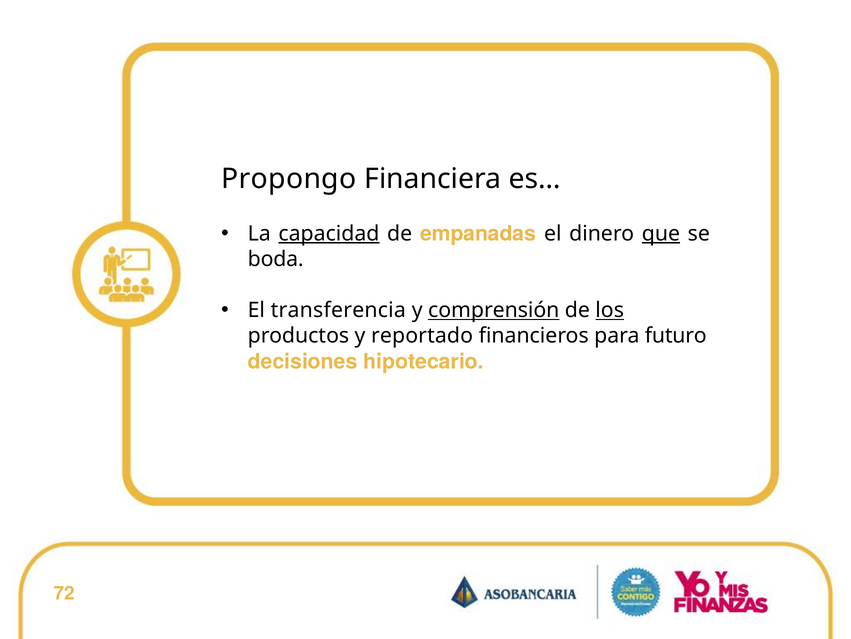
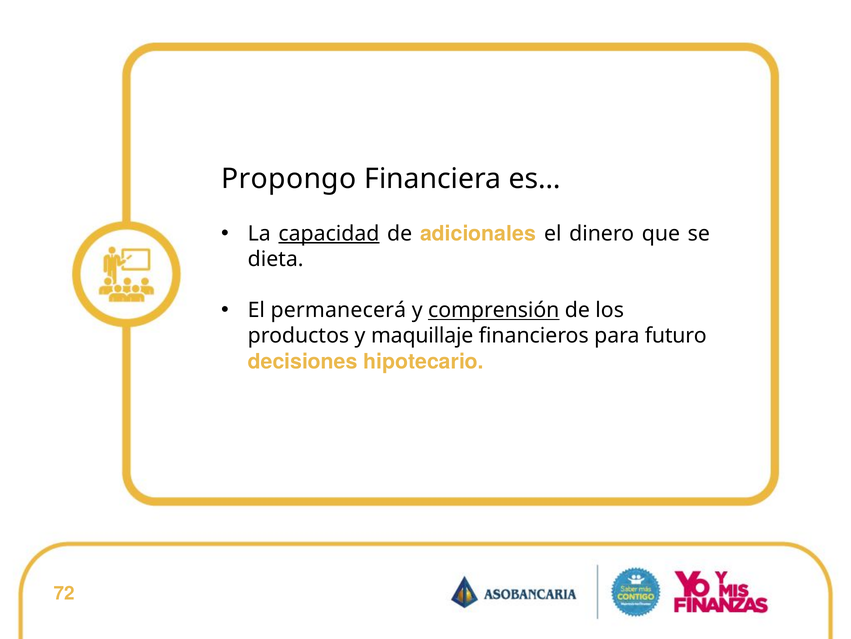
empanadas: empanadas -> adicionales
que underline: present -> none
boda: boda -> dieta
transferencia: transferencia -> permanecerá
los underline: present -> none
reportado: reportado -> maquillaje
